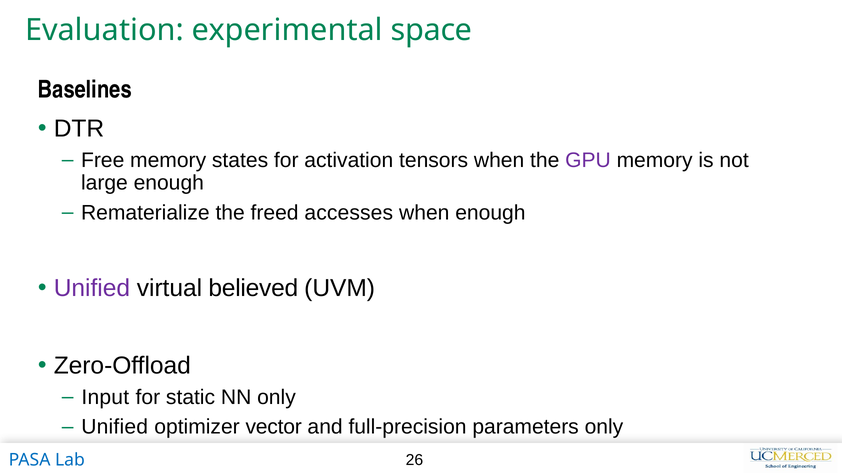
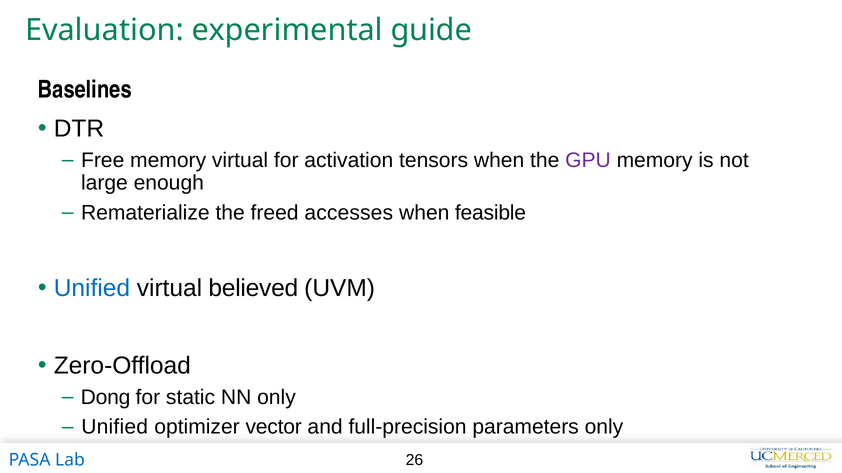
space: space -> guide
memory states: states -> virtual
when enough: enough -> feasible
Unified at (92, 289) colour: purple -> blue
Input: Input -> Dong
